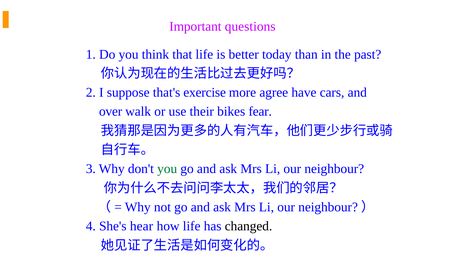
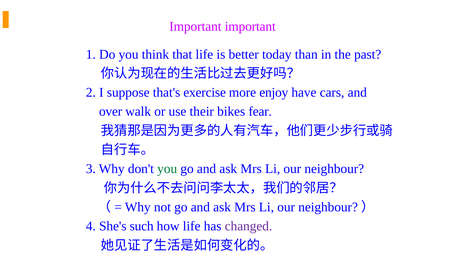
Important questions: questions -> important
agree: agree -> enjoy
hear: hear -> such
changed colour: black -> purple
